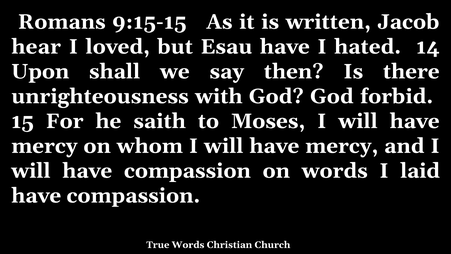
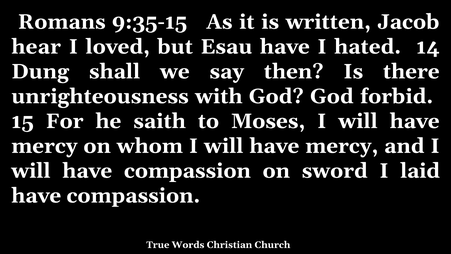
9:15-15: 9:15-15 -> 9:35-15
Upon: Upon -> Dung
on words: words -> sword
